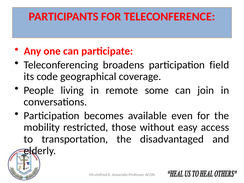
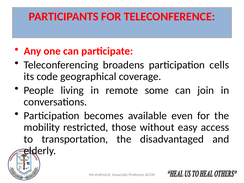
field: field -> cells
